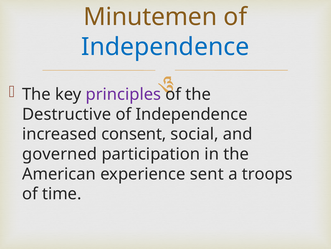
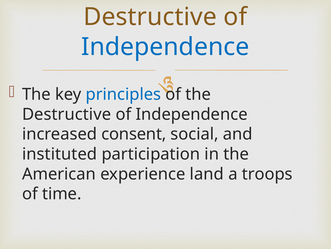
Minutemen at (150, 17): Minutemen -> Destructive
principles colour: purple -> blue
governed: governed -> instituted
sent: sent -> land
